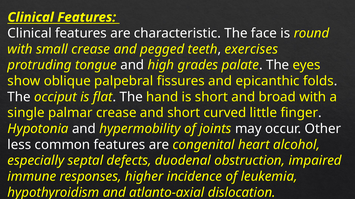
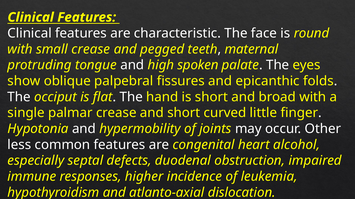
exercises: exercises -> maternal
grades: grades -> spoken
